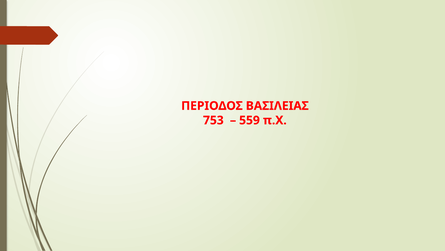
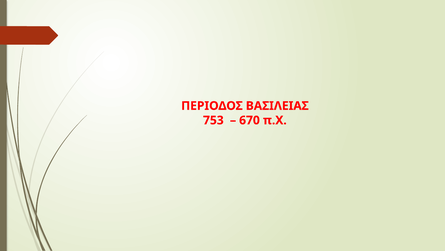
559: 559 -> 670
